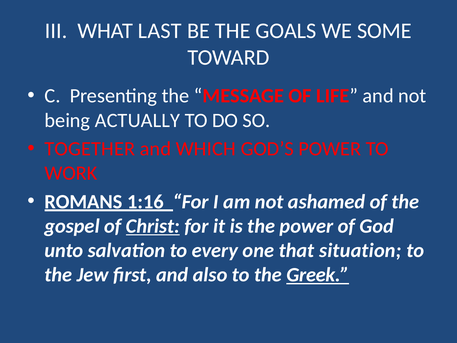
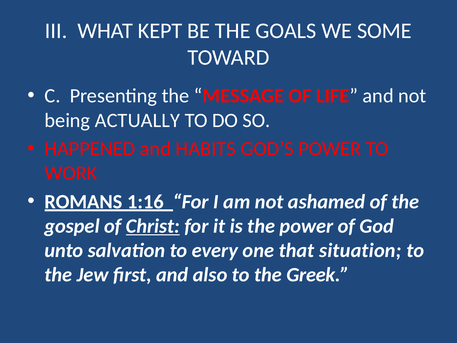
LAST: LAST -> KEPT
TOGETHER: TOGETHER -> HAPPENED
WHICH: WHICH -> HABITS
Greek underline: present -> none
